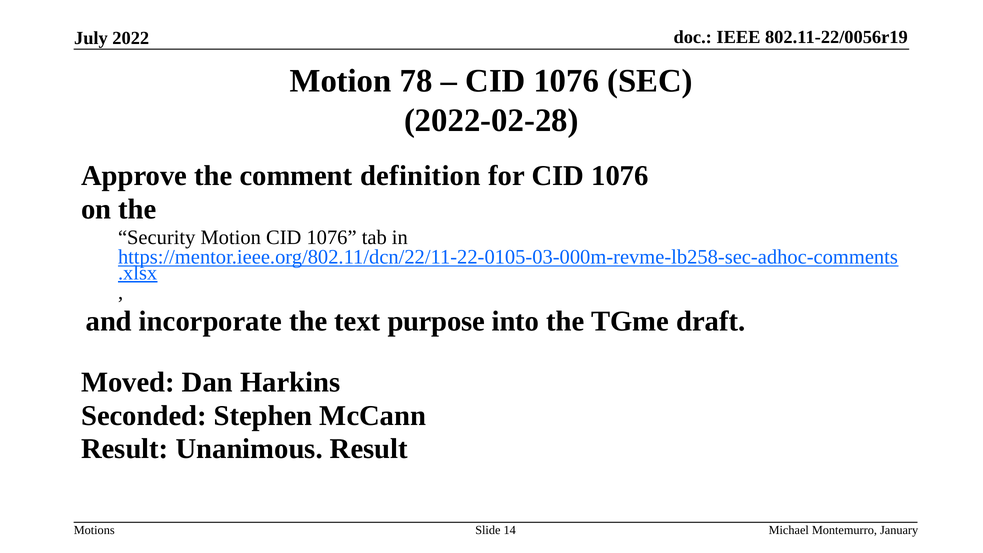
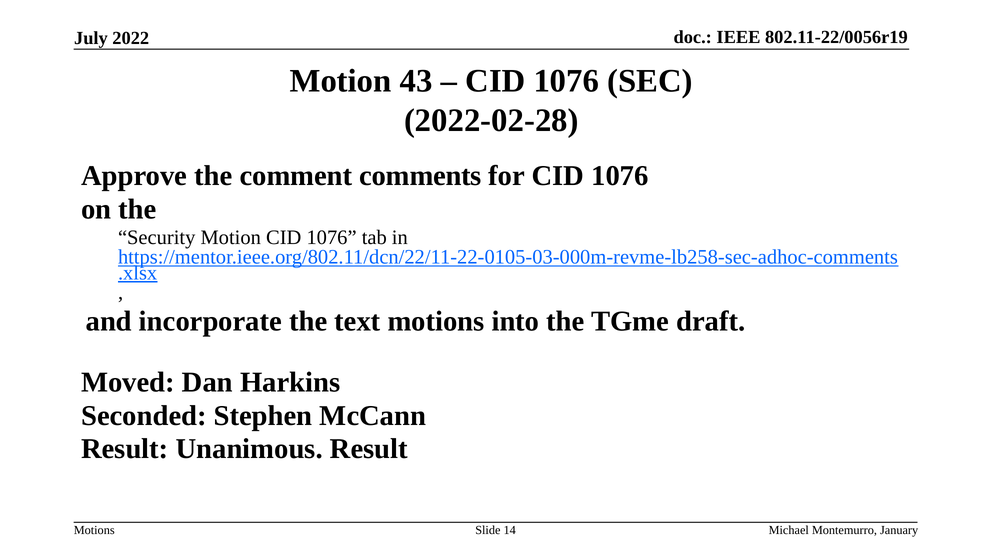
78: 78 -> 43
definition: definition -> comments
text purpose: purpose -> motions
